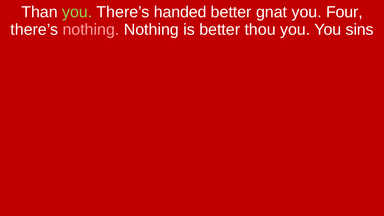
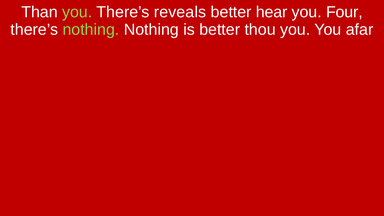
handed: handed -> reveals
gnat: gnat -> hear
nothing at (91, 29) colour: pink -> light green
sins: sins -> afar
